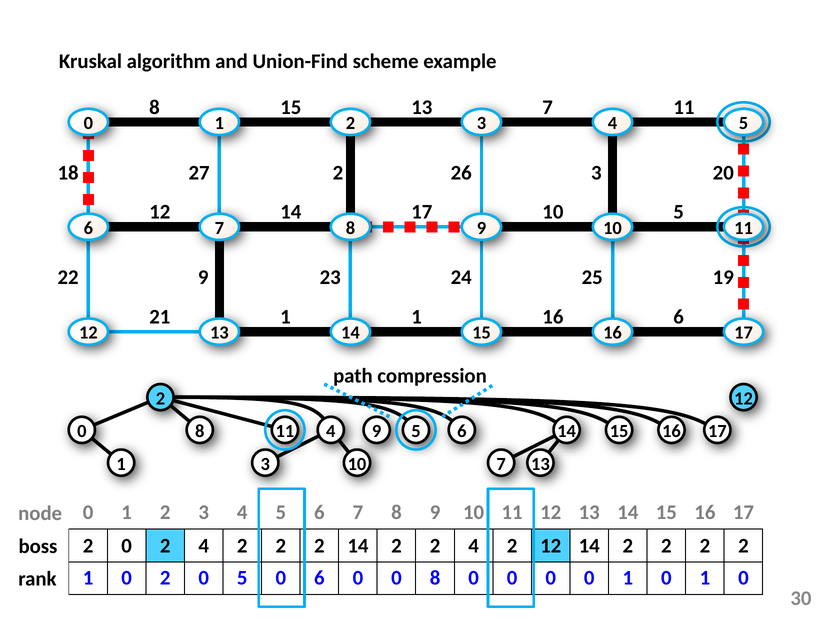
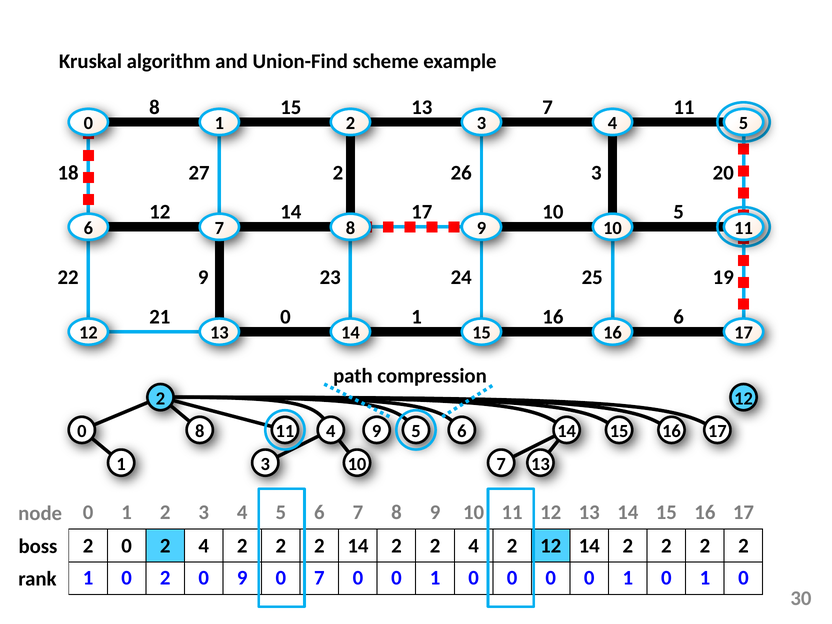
21 1: 1 -> 0
0 5: 5 -> 9
6 at (319, 578): 6 -> 7
8 at (435, 578): 8 -> 1
